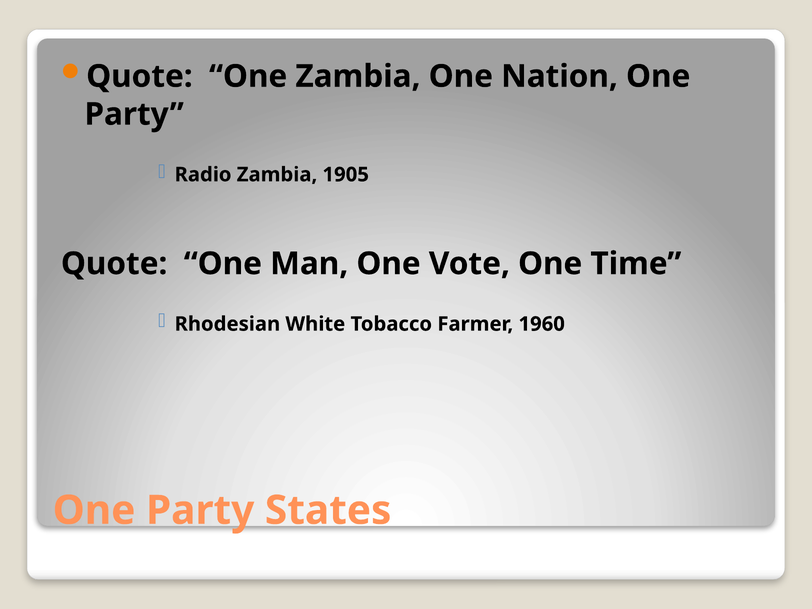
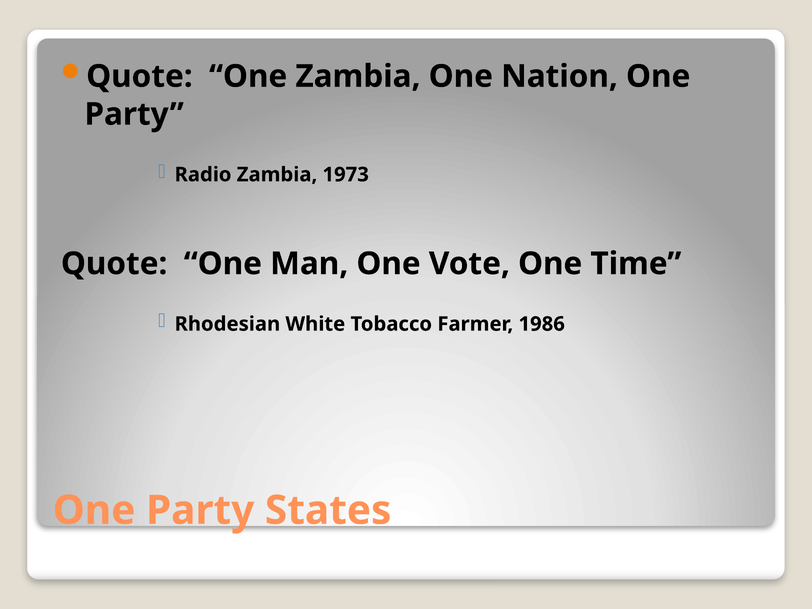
1905: 1905 -> 1973
1960: 1960 -> 1986
